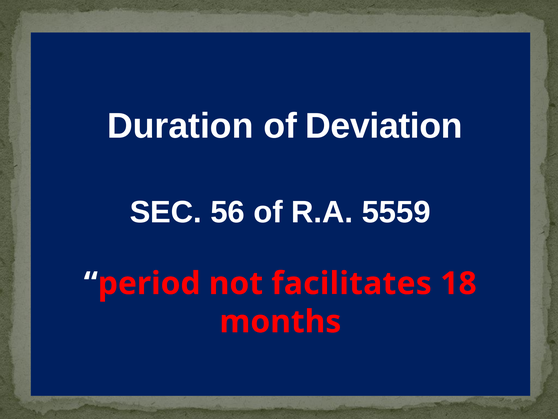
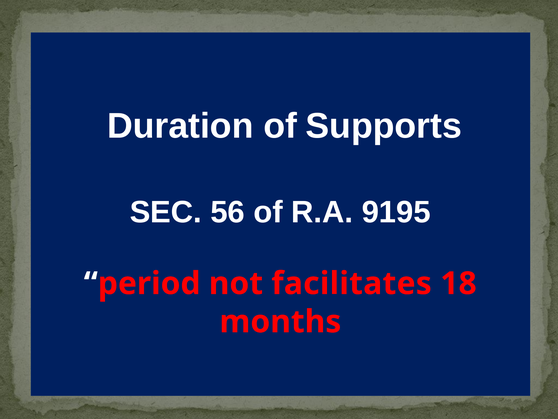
Deviation: Deviation -> Supports
5559: 5559 -> 9195
